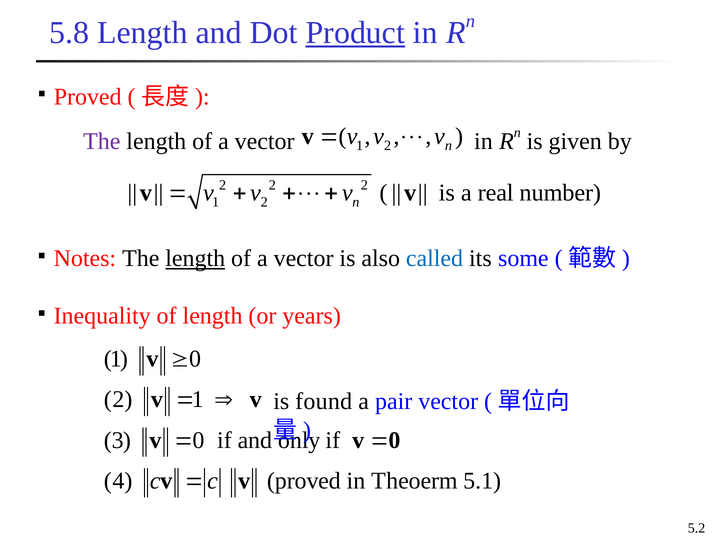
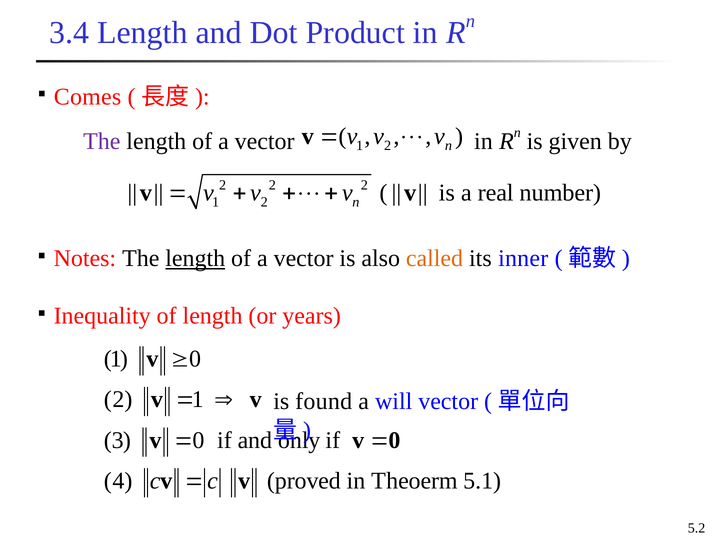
5.8: 5.8 -> 3.4
Product underline: present -> none
Proved at (88, 97): Proved -> Comes
called colour: blue -> orange
some: some -> inner
pair: pair -> will
